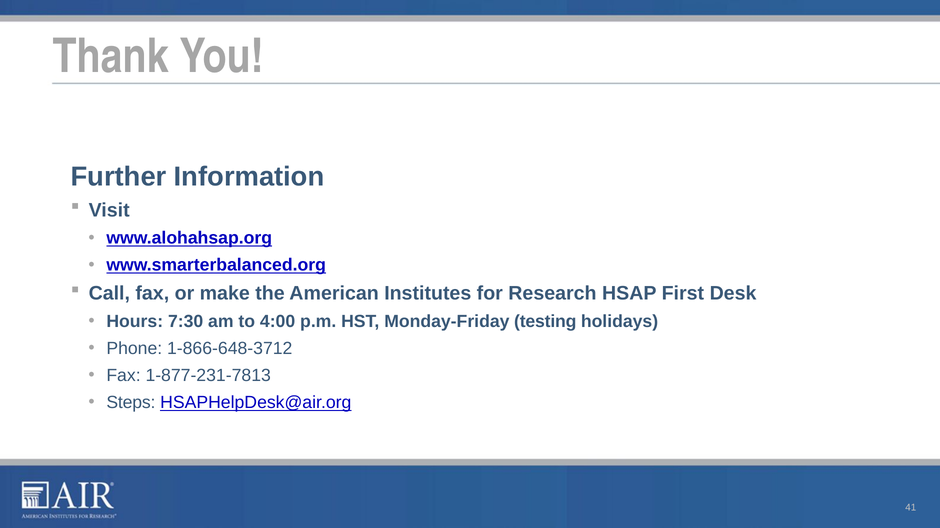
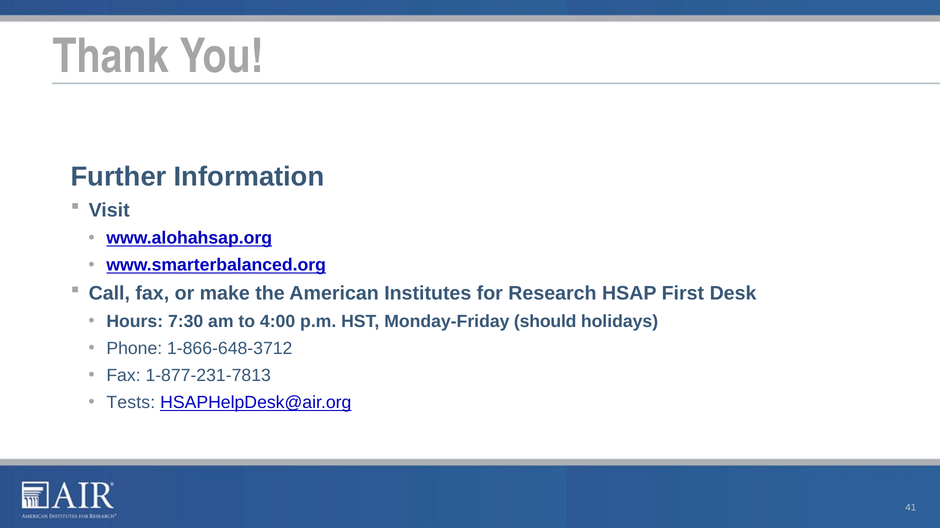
testing: testing -> should
Steps: Steps -> Tests
